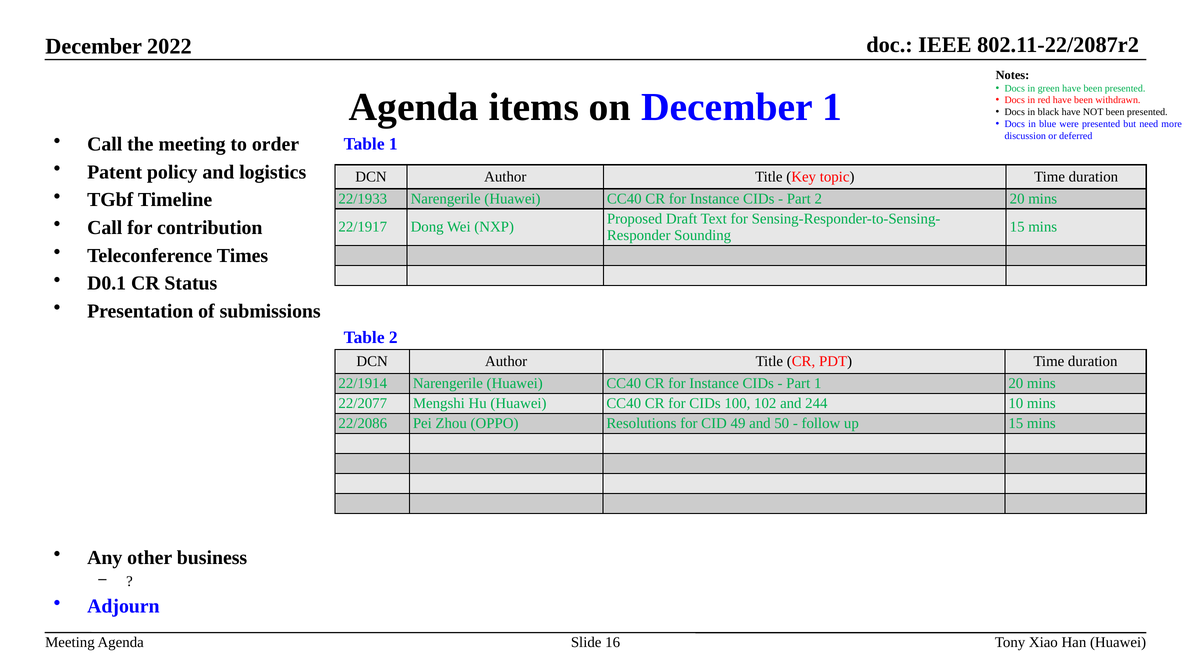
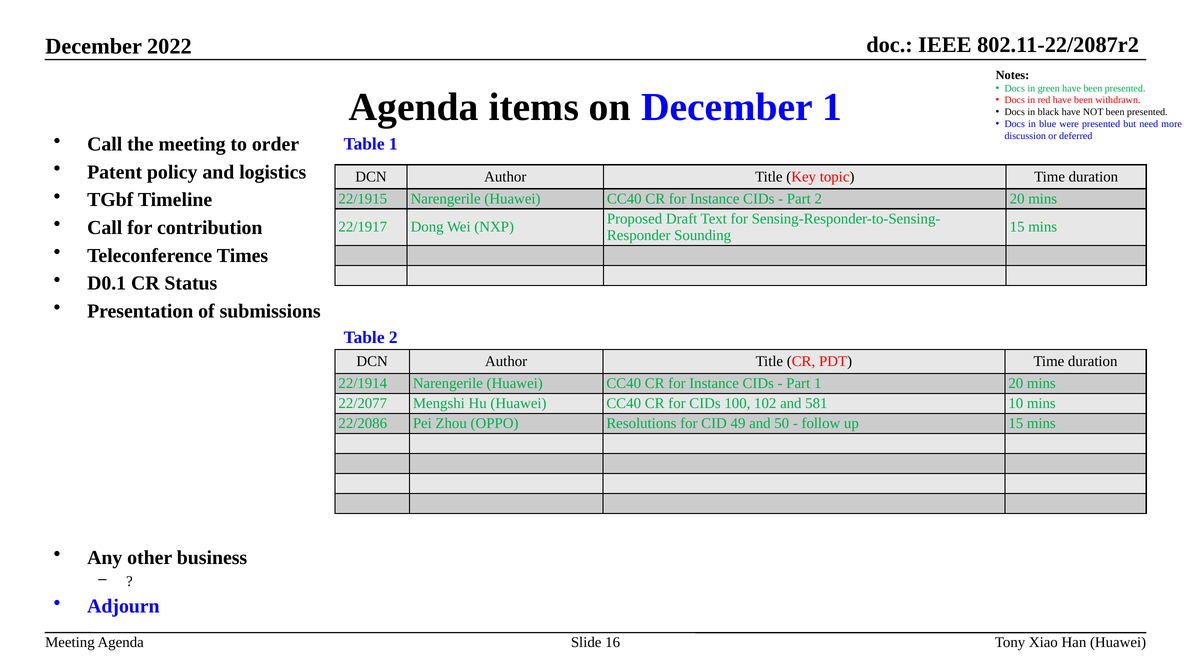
22/1933: 22/1933 -> 22/1915
244: 244 -> 581
